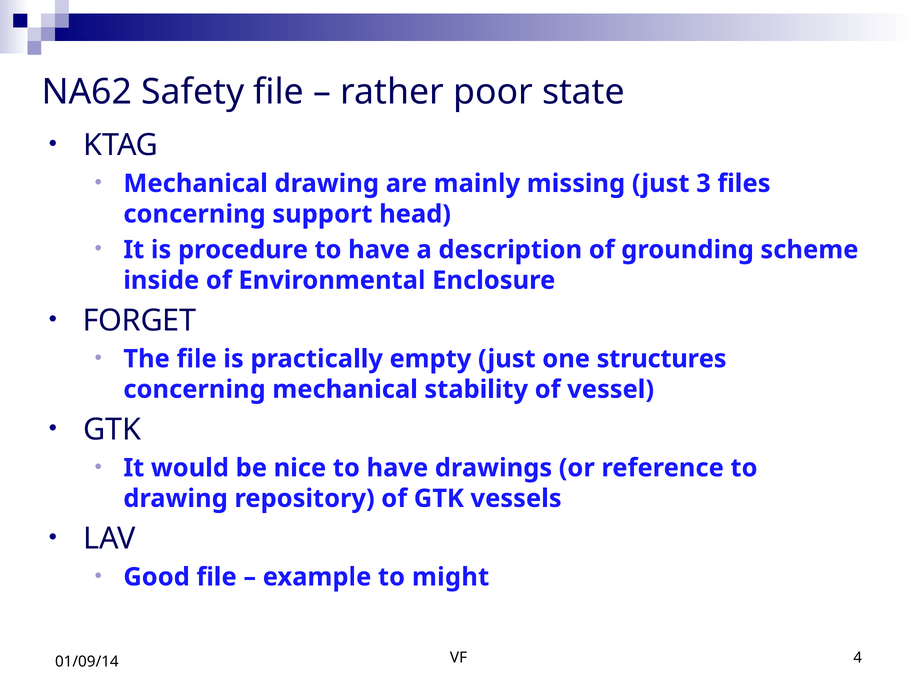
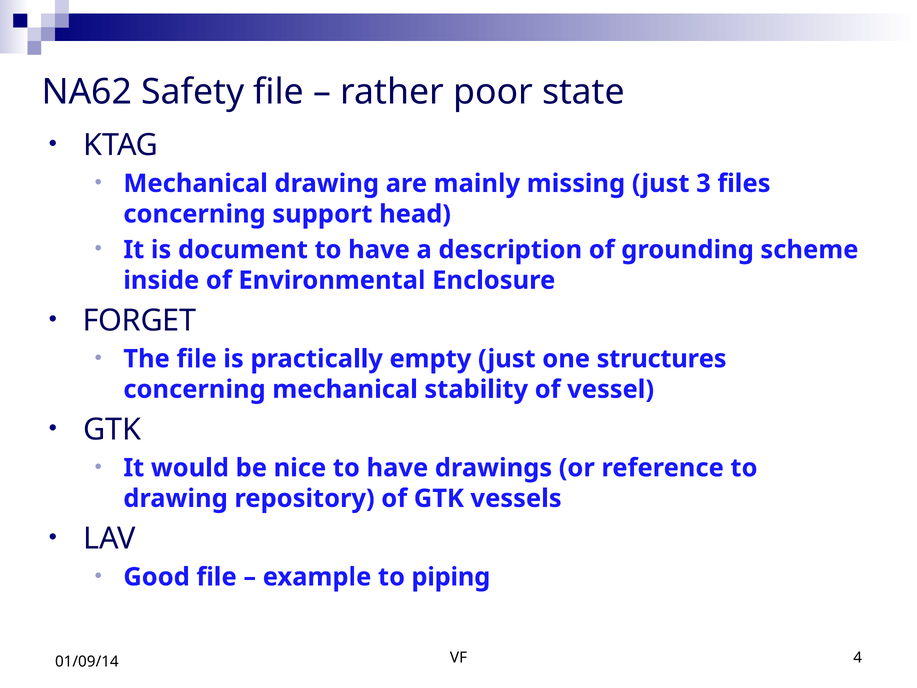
procedure: procedure -> document
might: might -> piping
